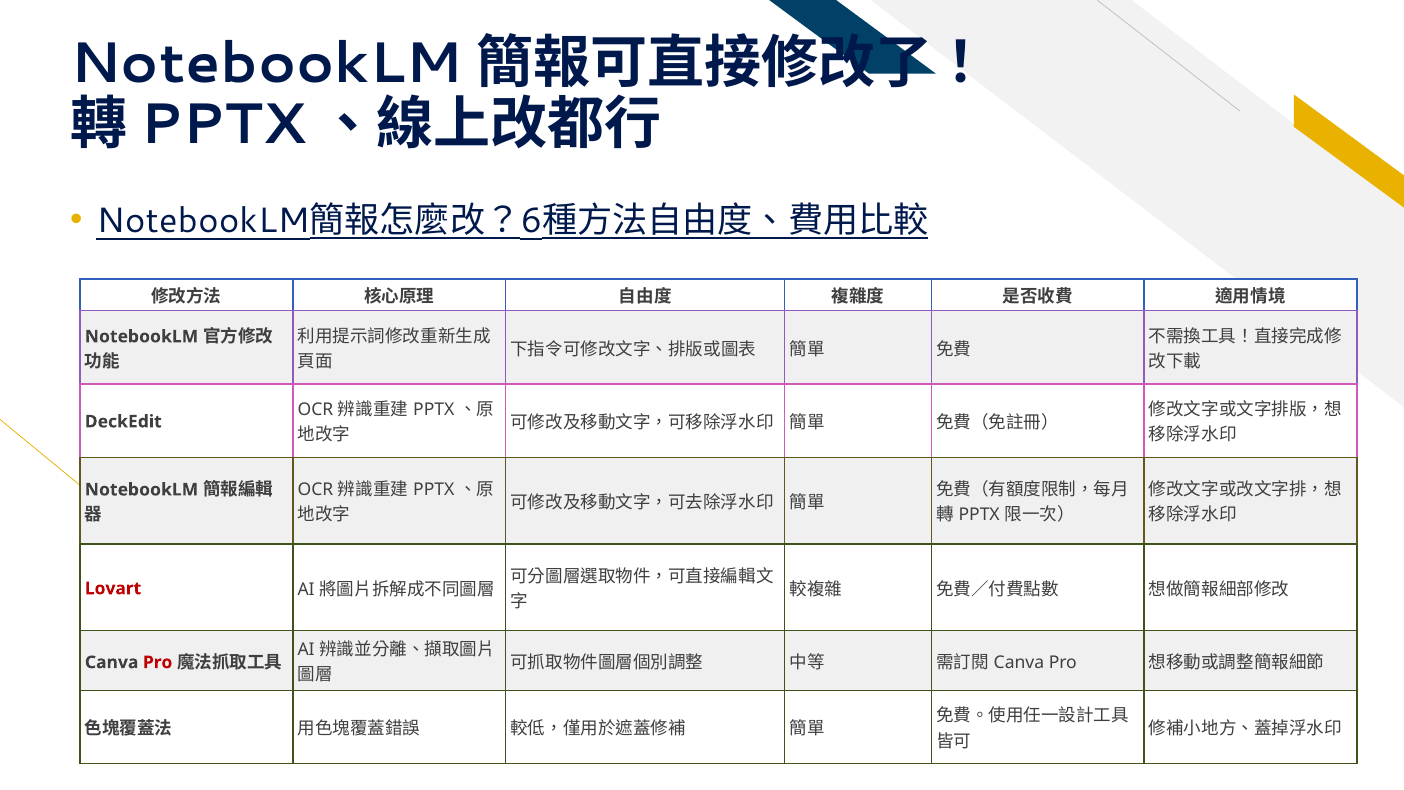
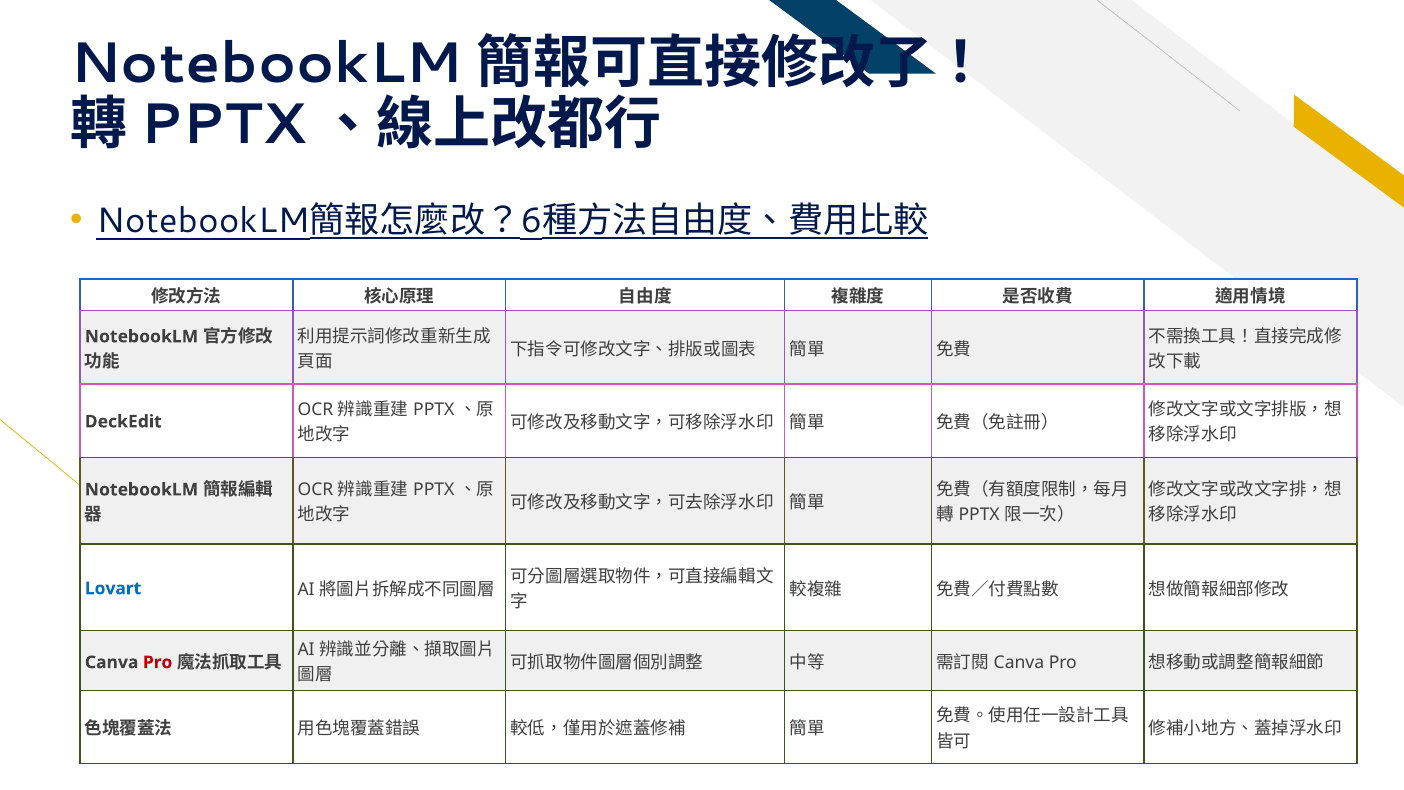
Lovart colour: red -> blue
